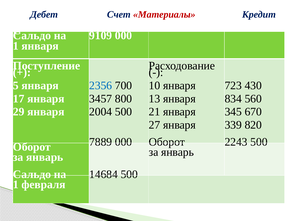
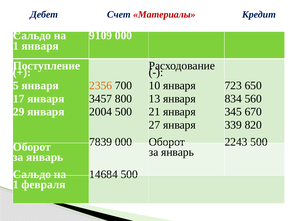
2356 colour: blue -> orange
430: 430 -> 650
7889: 7889 -> 7839
